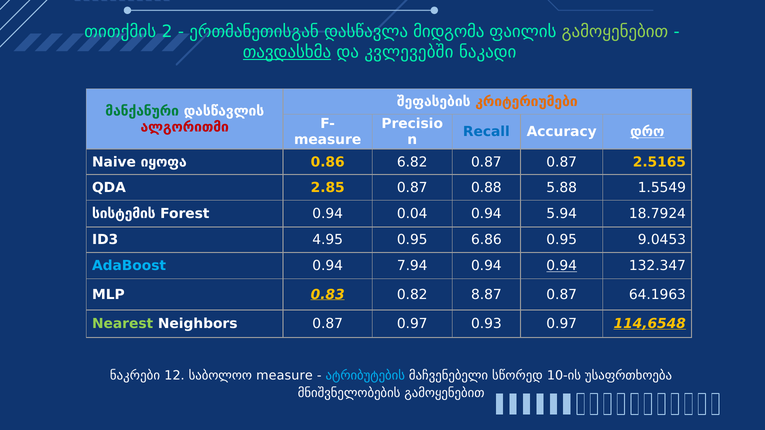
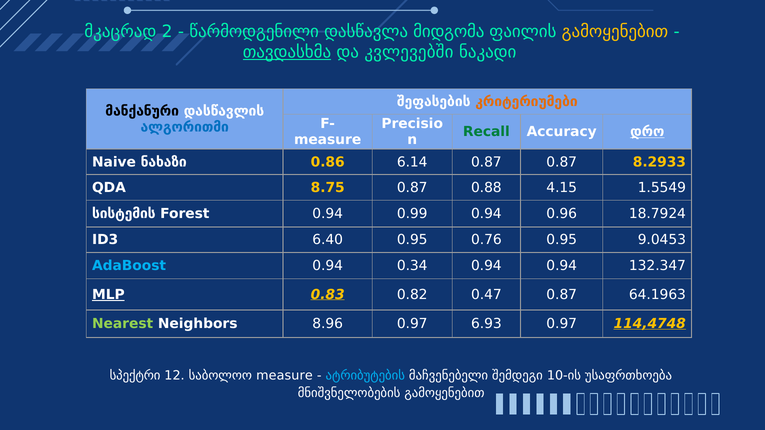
თითქმის: თითქმის -> მკაცრად
ერთმანეთისგან: ერთმანეთისგან -> წარმოდგენილი
გამოყენებით at (615, 32) colour: light green -> yellow
მანქანური colour: green -> black
ალგორითმი colour: red -> blue
Recall colour: blue -> green
იყოფა: იყოფა -> ნახაზი
6.82: 6.82 -> 6.14
2.5165: 2.5165 -> 8.2933
2.85: 2.85 -> 8.75
5.88: 5.88 -> 4.15
0.04: 0.04 -> 0.99
5.94: 5.94 -> 0.96
4.95: 4.95 -> 6.40
6.86: 6.86 -> 0.76
7.94: 7.94 -> 0.34
0.94 at (562, 266) underline: present -> none
MLP underline: none -> present
8.87: 8.87 -> 0.47
Neighbors 0.87: 0.87 -> 8.96
0.93: 0.93 -> 6.93
114,6548: 114,6548 -> 114,4748
ნაკრები: ნაკრები -> სპექტრი
სწორედ: სწორედ -> შემდეგი
